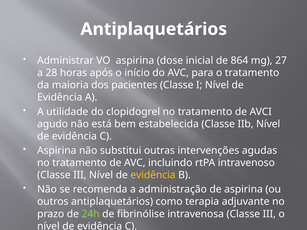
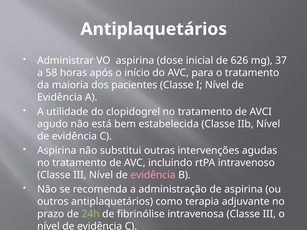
864: 864 -> 626
27: 27 -> 37
28: 28 -> 58
evidência at (153, 175) colour: yellow -> pink
